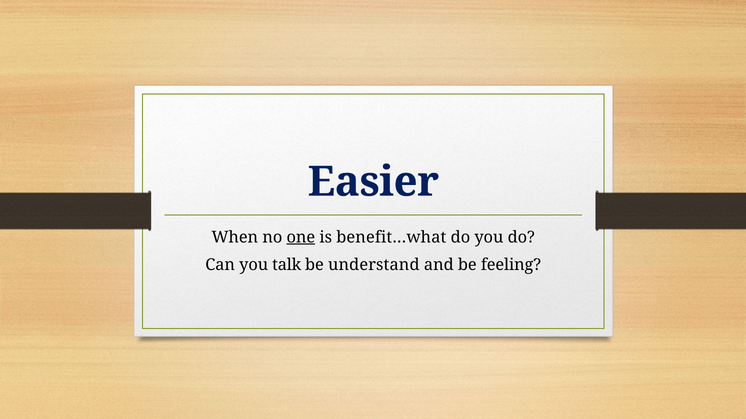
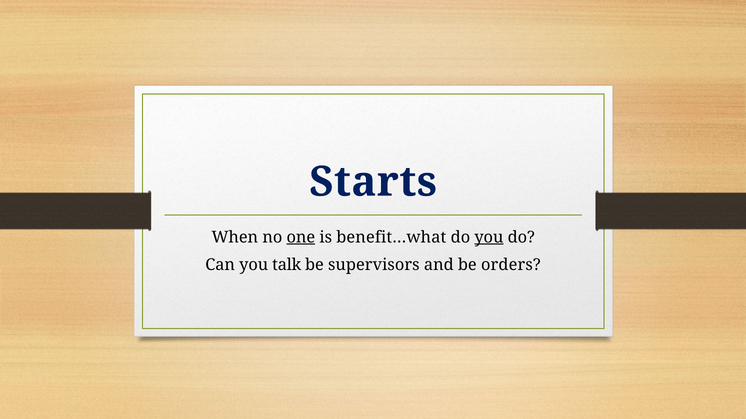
Easier: Easier -> Starts
you at (489, 238) underline: none -> present
understand: understand -> supervisors
feeling: feeling -> orders
